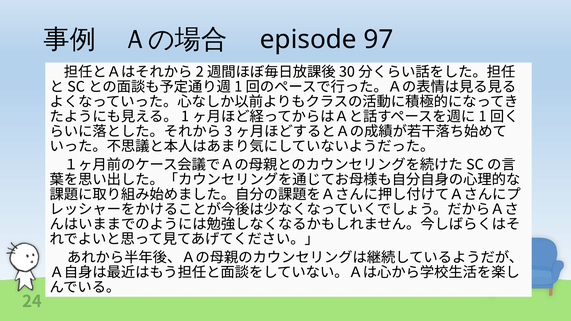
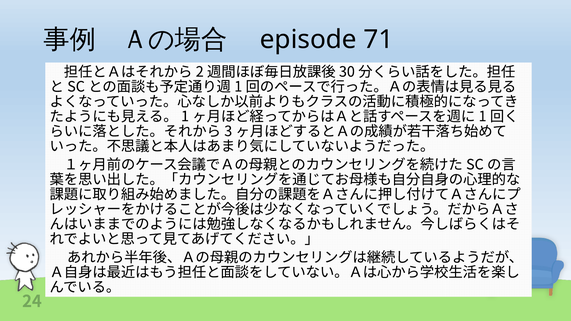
97: 97 -> 71
